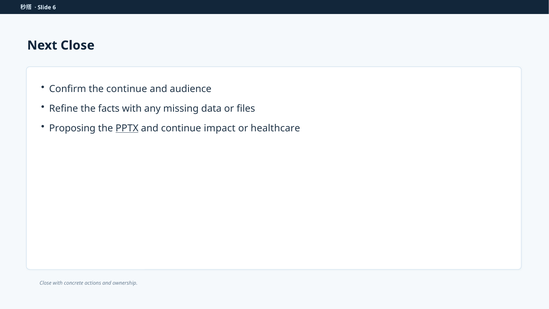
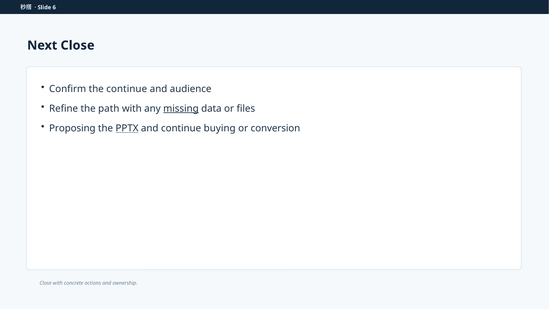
facts: facts -> path
missing underline: none -> present
impact: impact -> buying
healthcare: healthcare -> conversion
